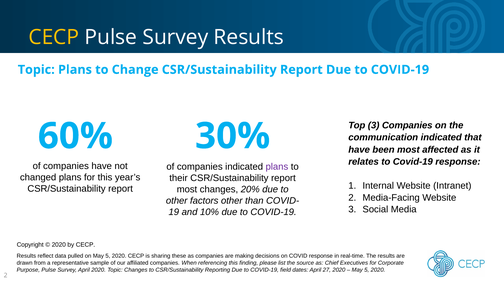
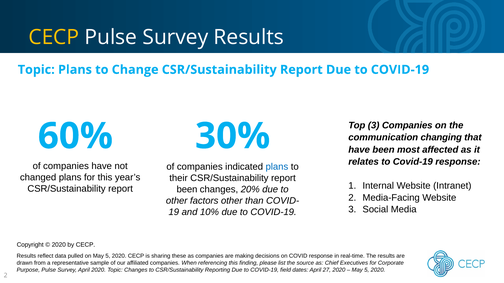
communication indicated: indicated -> changing
plans at (277, 167) colour: purple -> blue
most at (187, 190): most -> been
